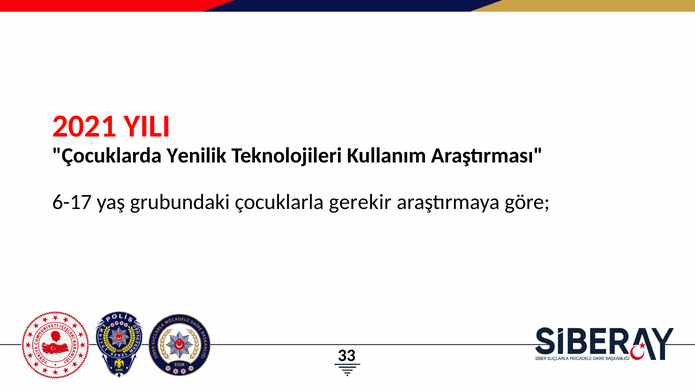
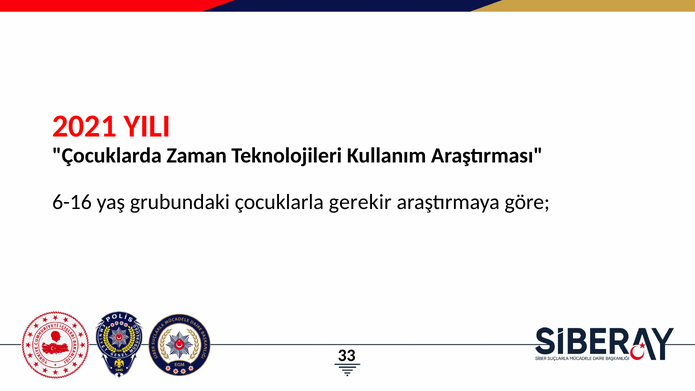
Yenilik: Yenilik -> Zaman
6-17: 6-17 -> 6-16
